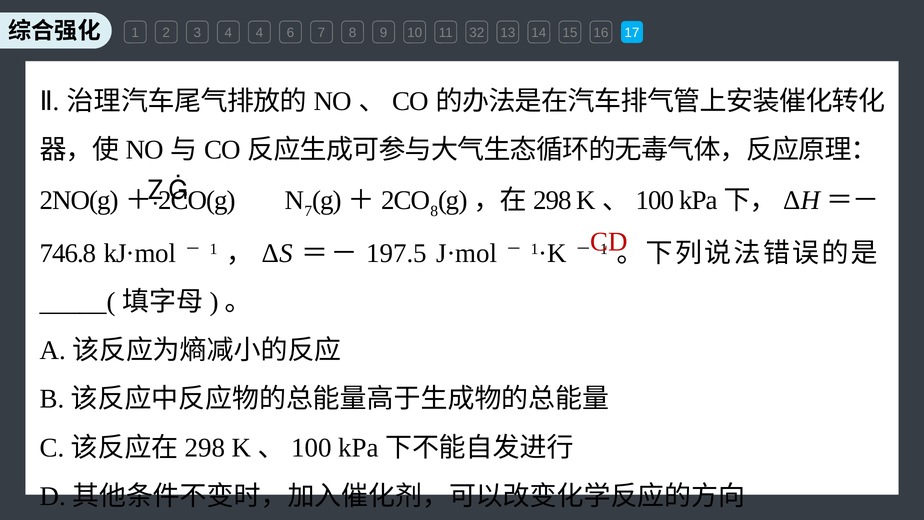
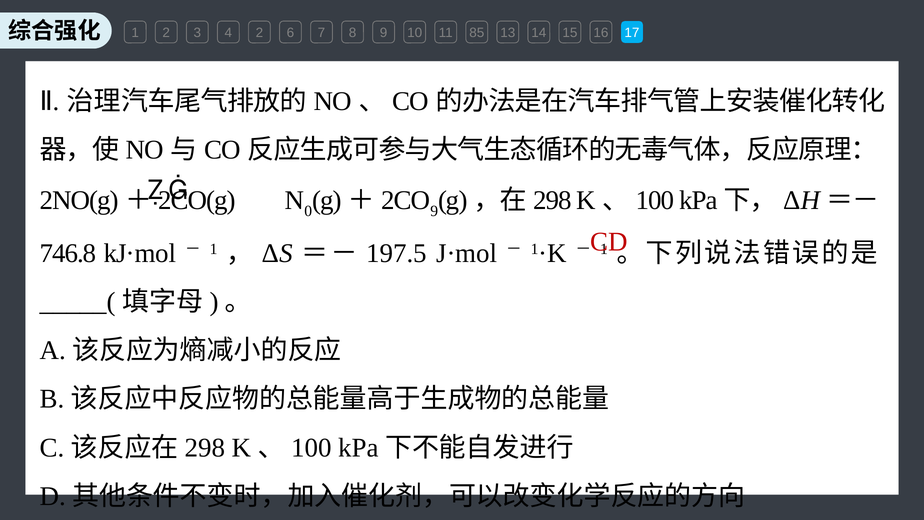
4 4: 4 -> 2
32: 32 -> 85
7 at (308, 211): 7 -> 0
8 at (434, 211): 8 -> 9
